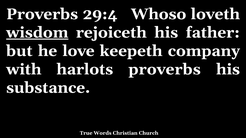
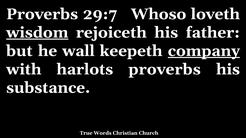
29:4: 29:4 -> 29:7
love: love -> wall
company underline: none -> present
